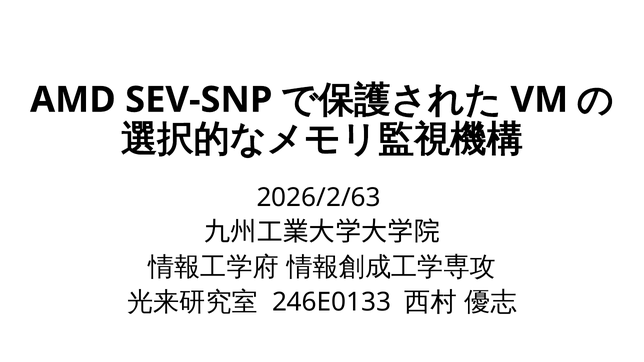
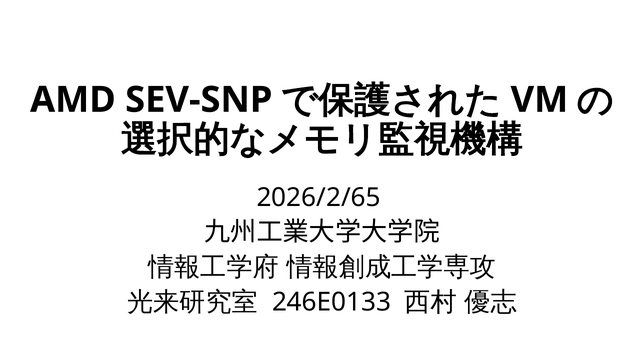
2026/2/63: 2026/2/63 -> 2026/2/65
